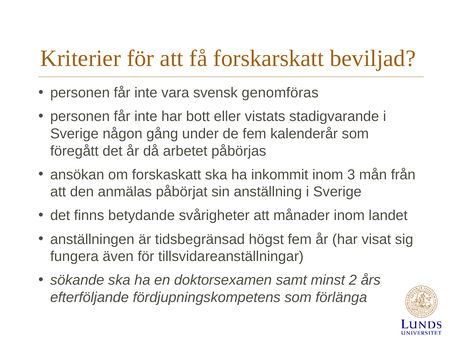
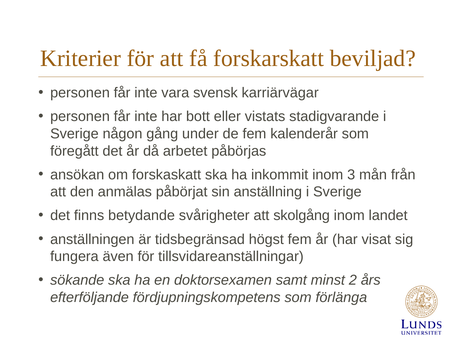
genomföras: genomföras -> karriärvägar
månader: månader -> skolgång
